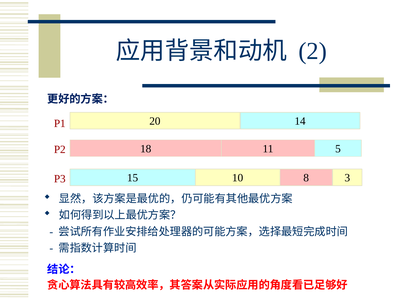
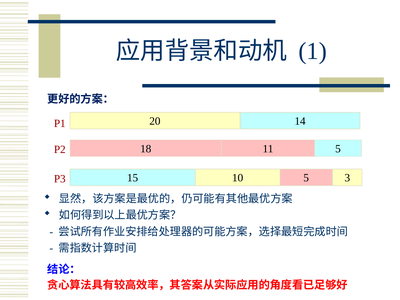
2: 2 -> 1
10 8: 8 -> 5
